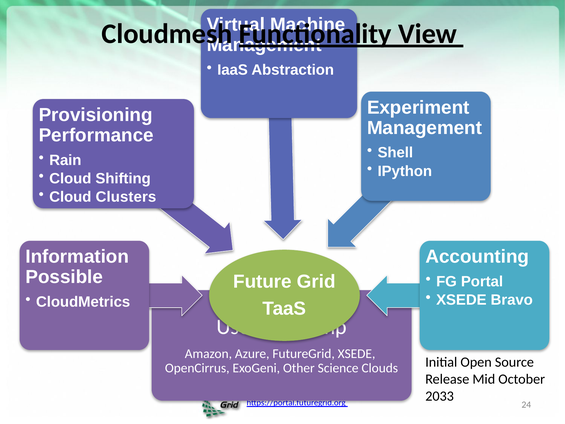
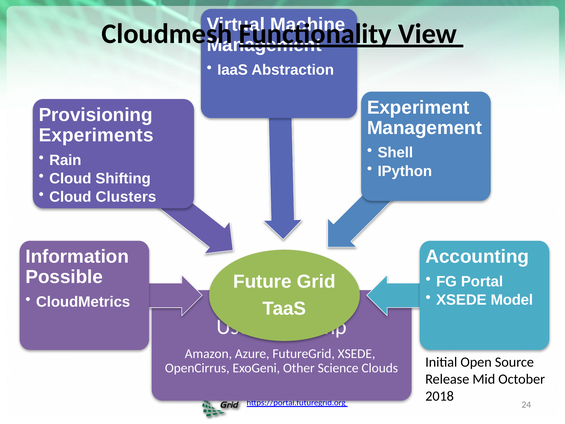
Performance: Performance -> Experiments
Bravo: Bravo -> Model
2033: 2033 -> 2018
